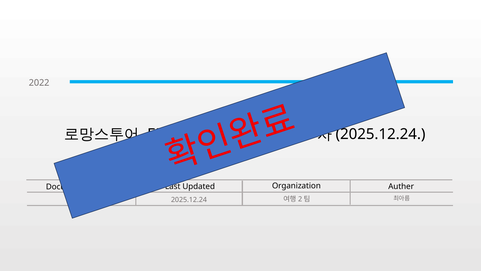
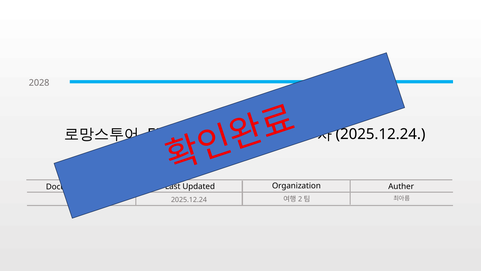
2022: 2022 -> 2028
